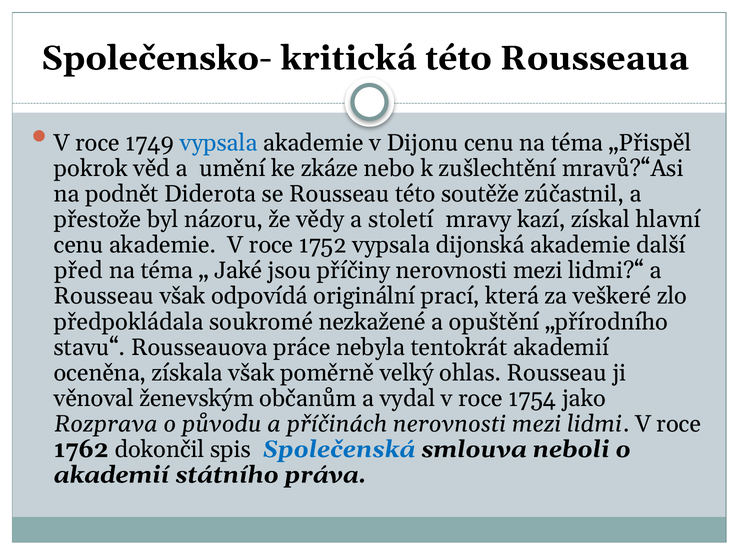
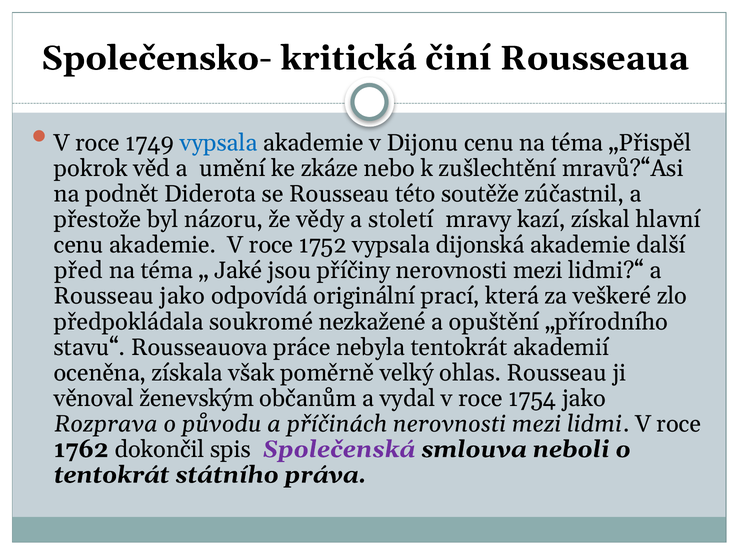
kritická této: této -> činí
Rousseau však: však -> jako
Společenská colour: blue -> purple
akademií at (112, 474): akademií -> tentokrát
